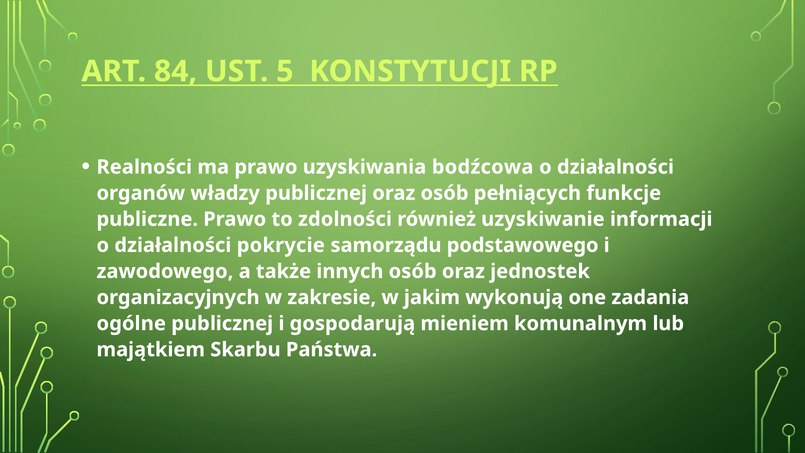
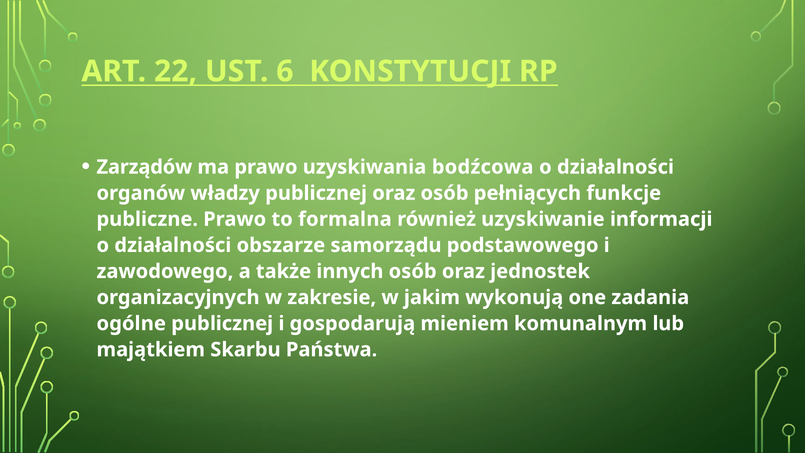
84: 84 -> 22
5: 5 -> 6
Realności: Realności -> Zarządów
zdolności: zdolności -> formalna
pokrycie: pokrycie -> obszarze
